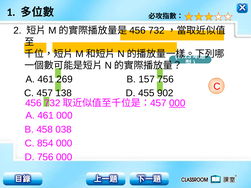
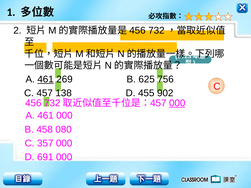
461 at (46, 79) underline: none -> present
157: 157 -> 625
038: 038 -> 080
854: 854 -> 357
D 756: 756 -> 691
